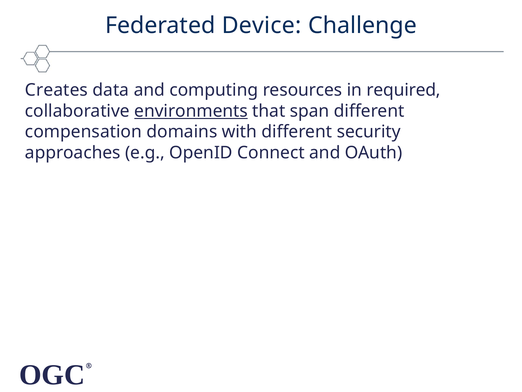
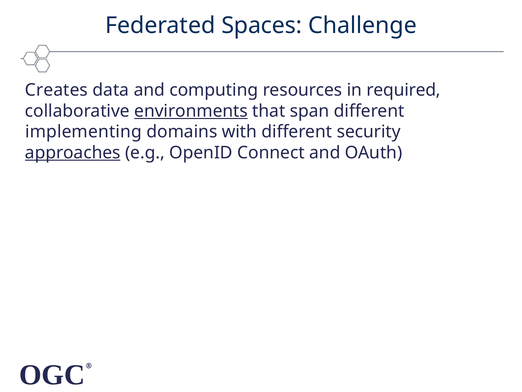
Device: Device -> Spaces
compensation: compensation -> implementing
approaches underline: none -> present
